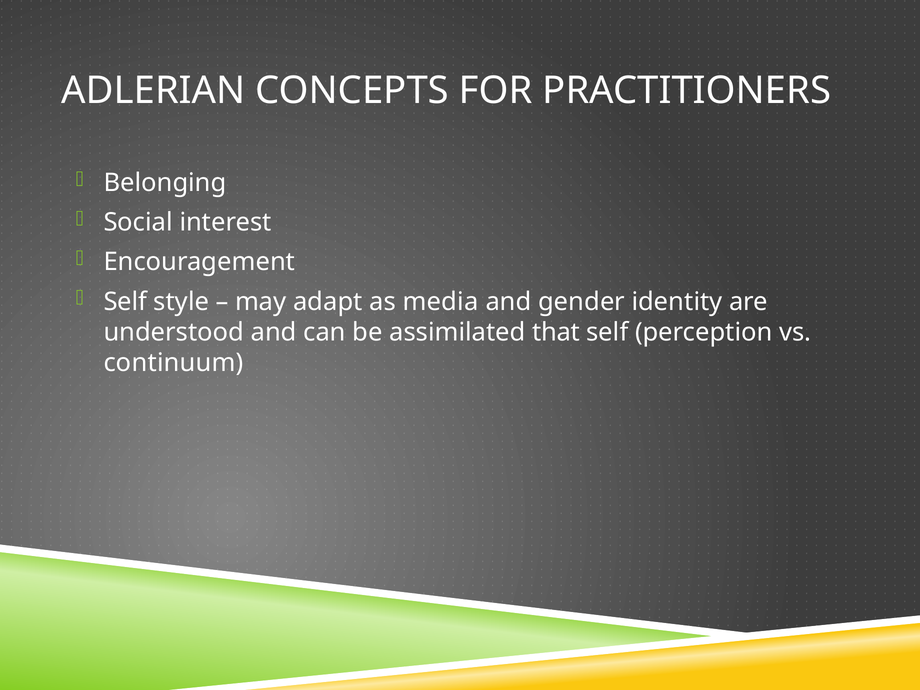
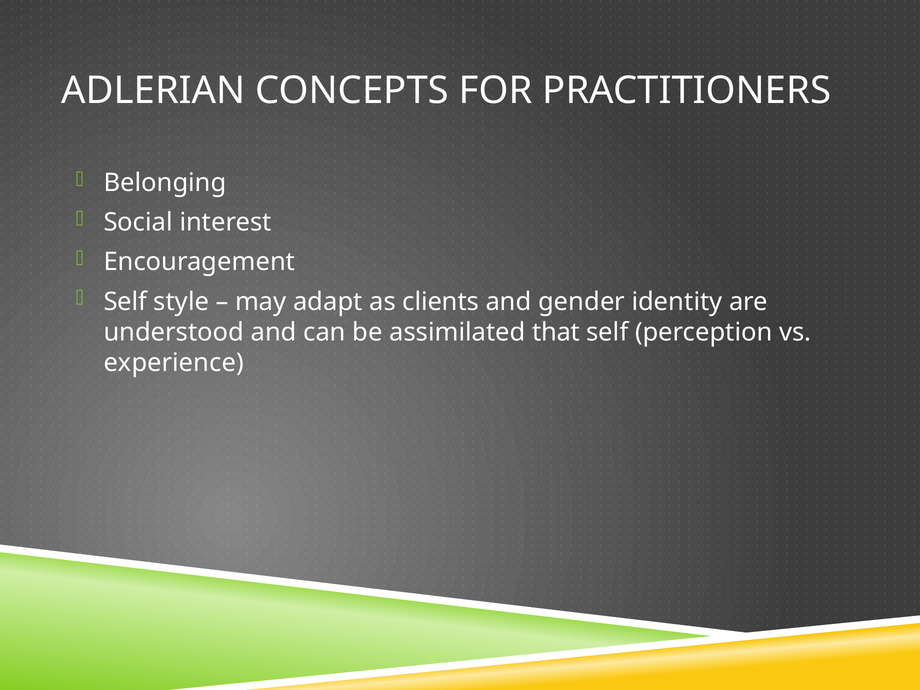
media: media -> clients
continuum: continuum -> experience
